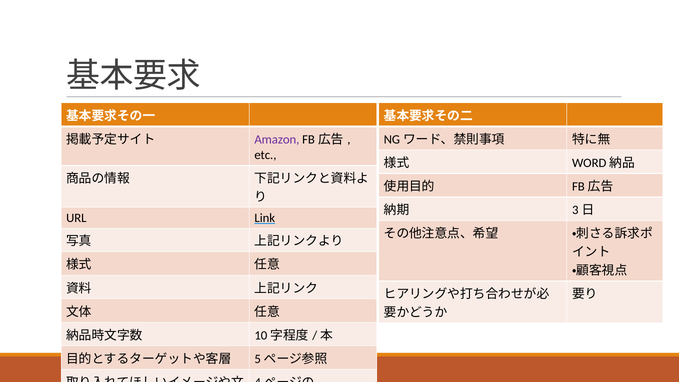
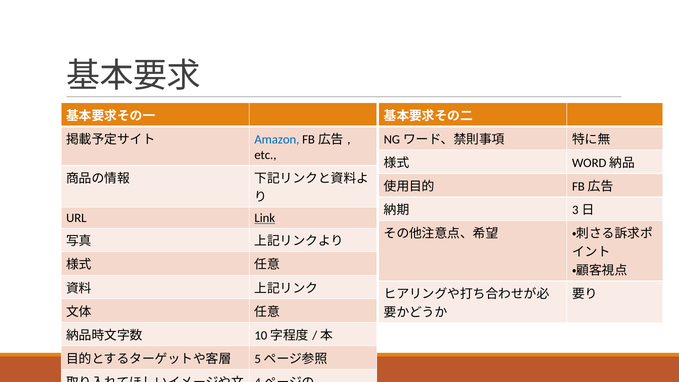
Amazon colour: purple -> blue
